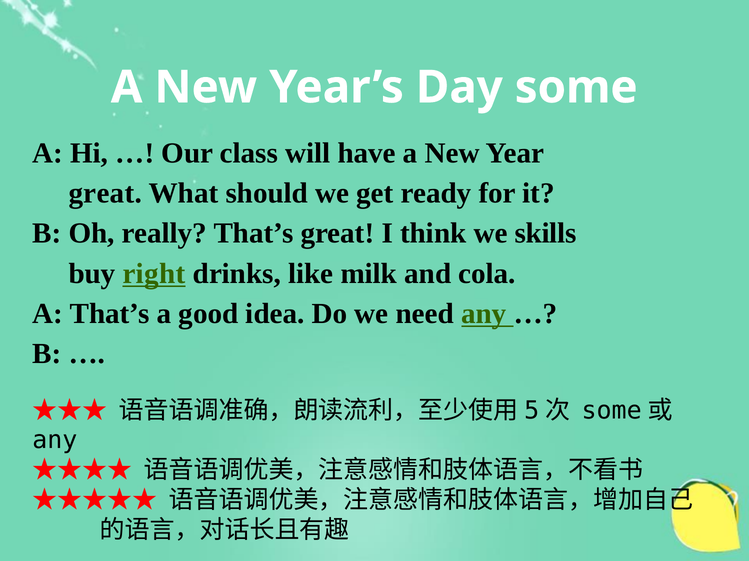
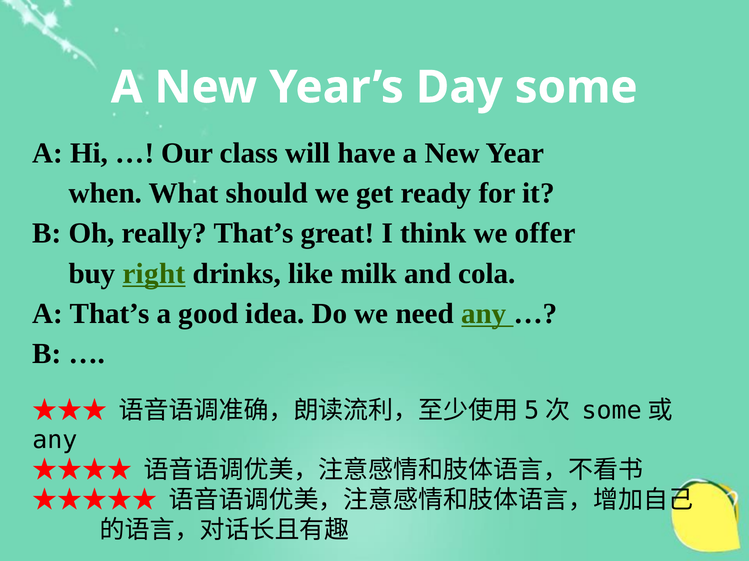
great at (105, 193): great -> when
skills: skills -> offer
